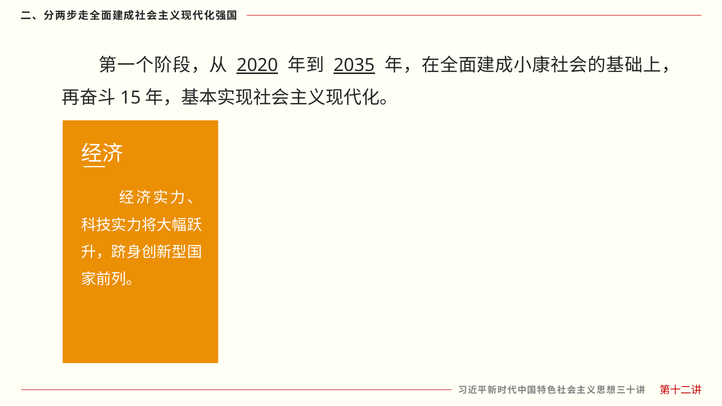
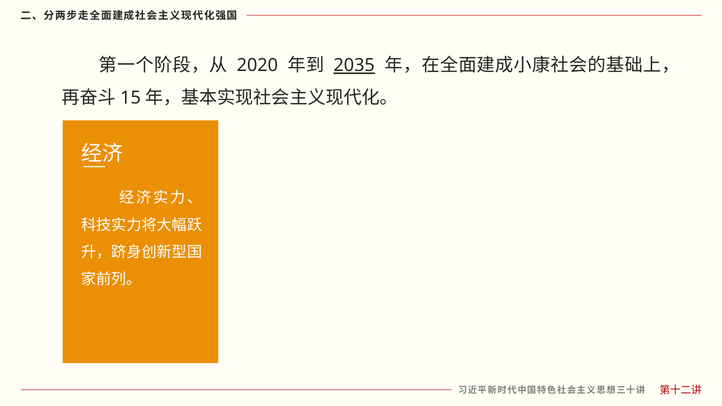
2020 underline: present -> none
